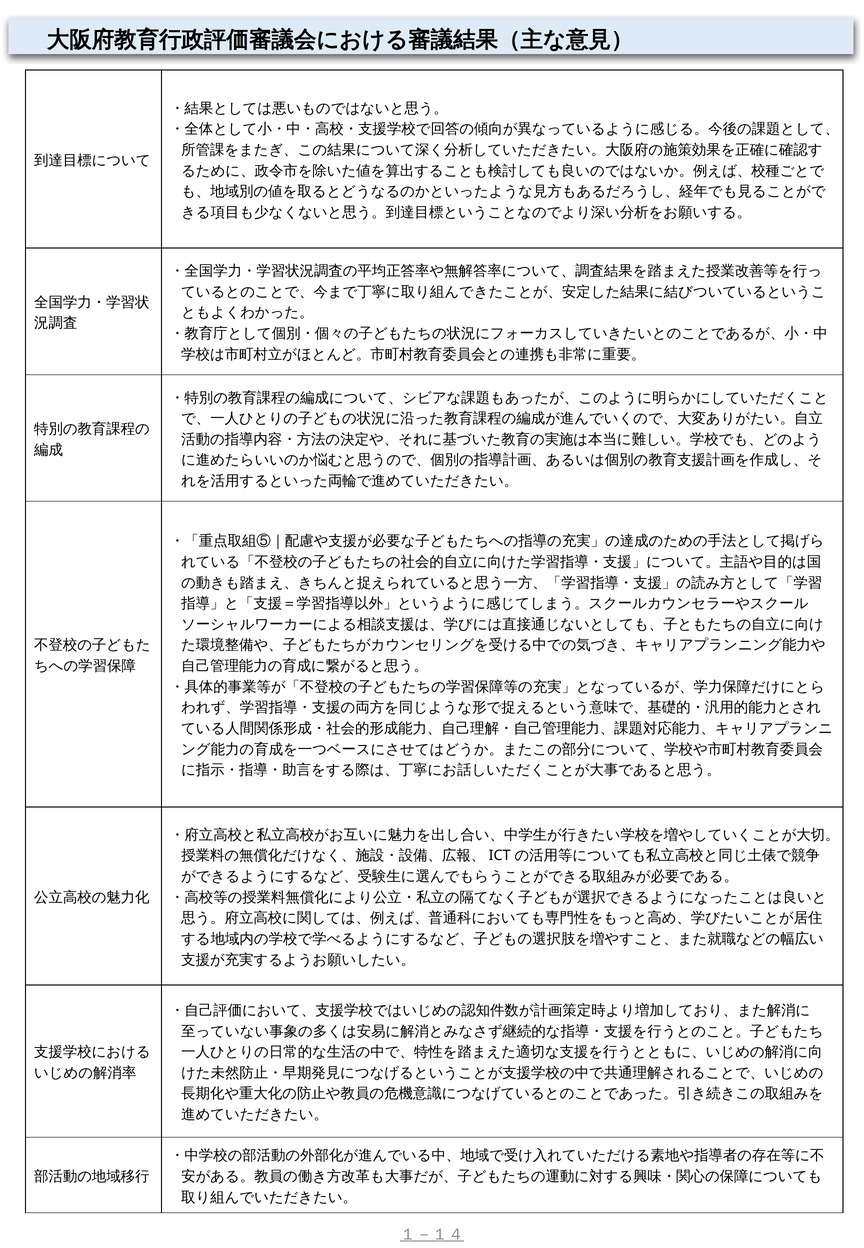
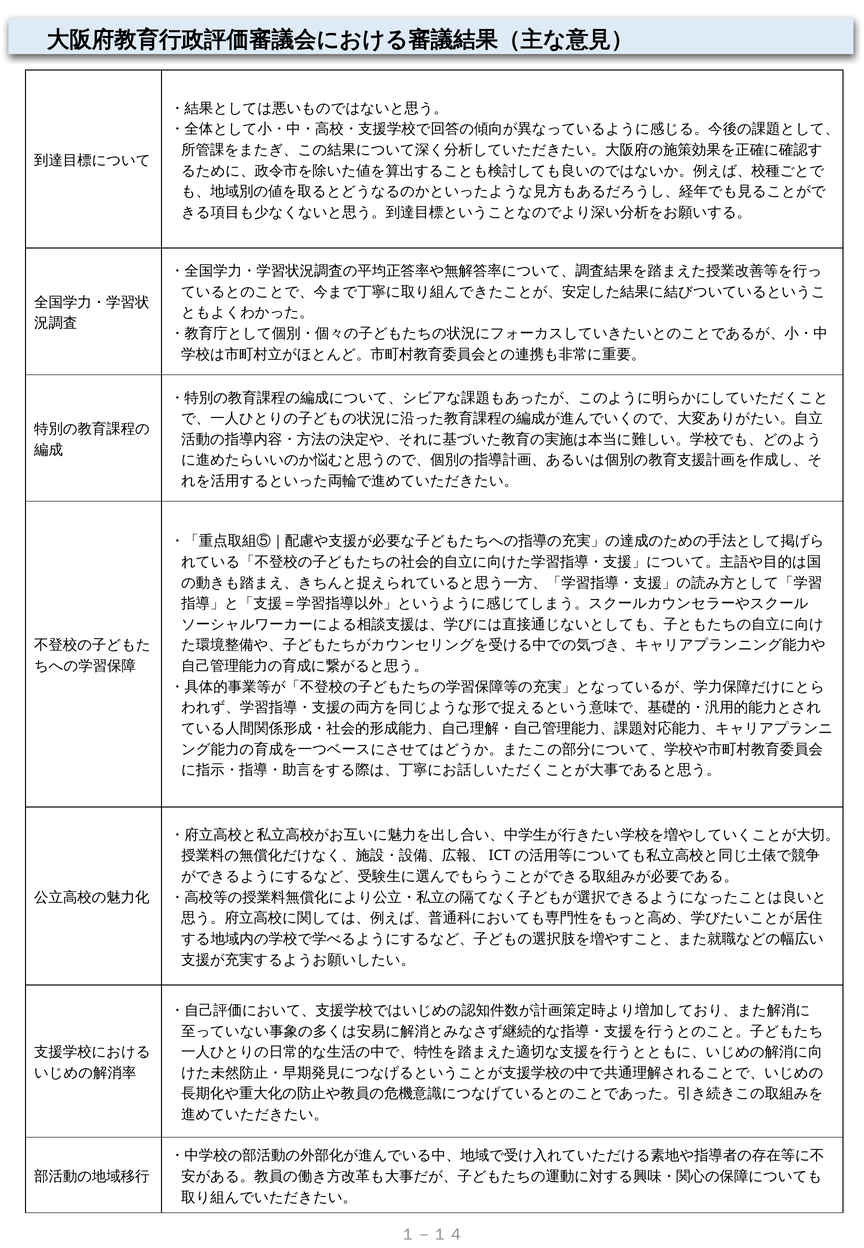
１－１４ underline: present -> none
